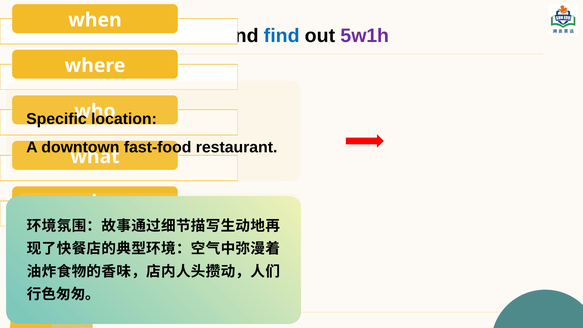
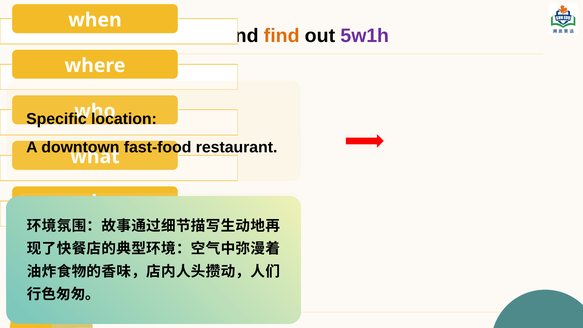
find colour: blue -> orange
